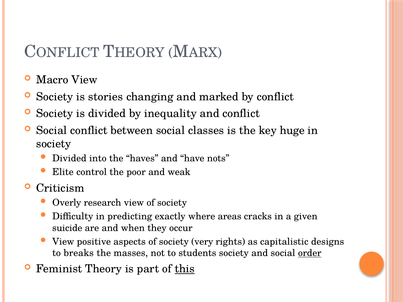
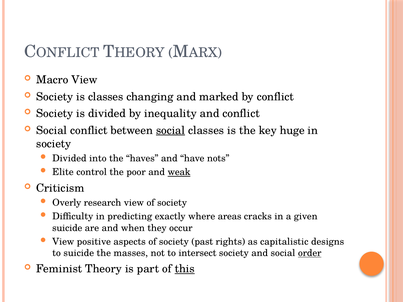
is stories: stories -> classes
social at (171, 130) underline: none -> present
weak underline: none -> present
very: very -> past
to breaks: breaks -> suicide
students: students -> intersect
